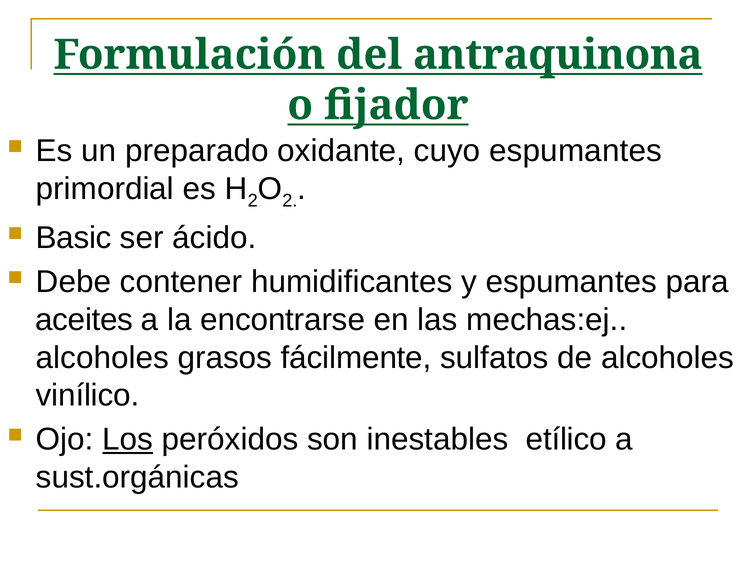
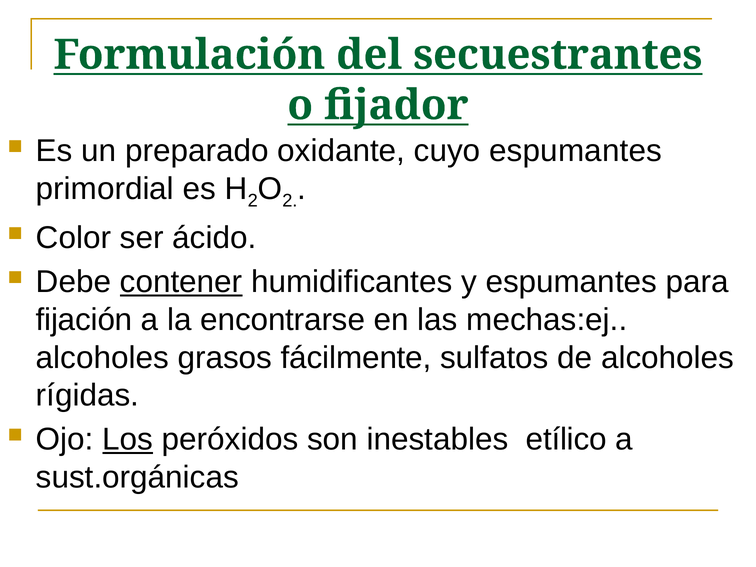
antraquinona: antraquinona -> secuestrantes
Basic: Basic -> Color
contener underline: none -> present
aceites: aceites -> fijación
vinílico: vinílico -> rígidas
